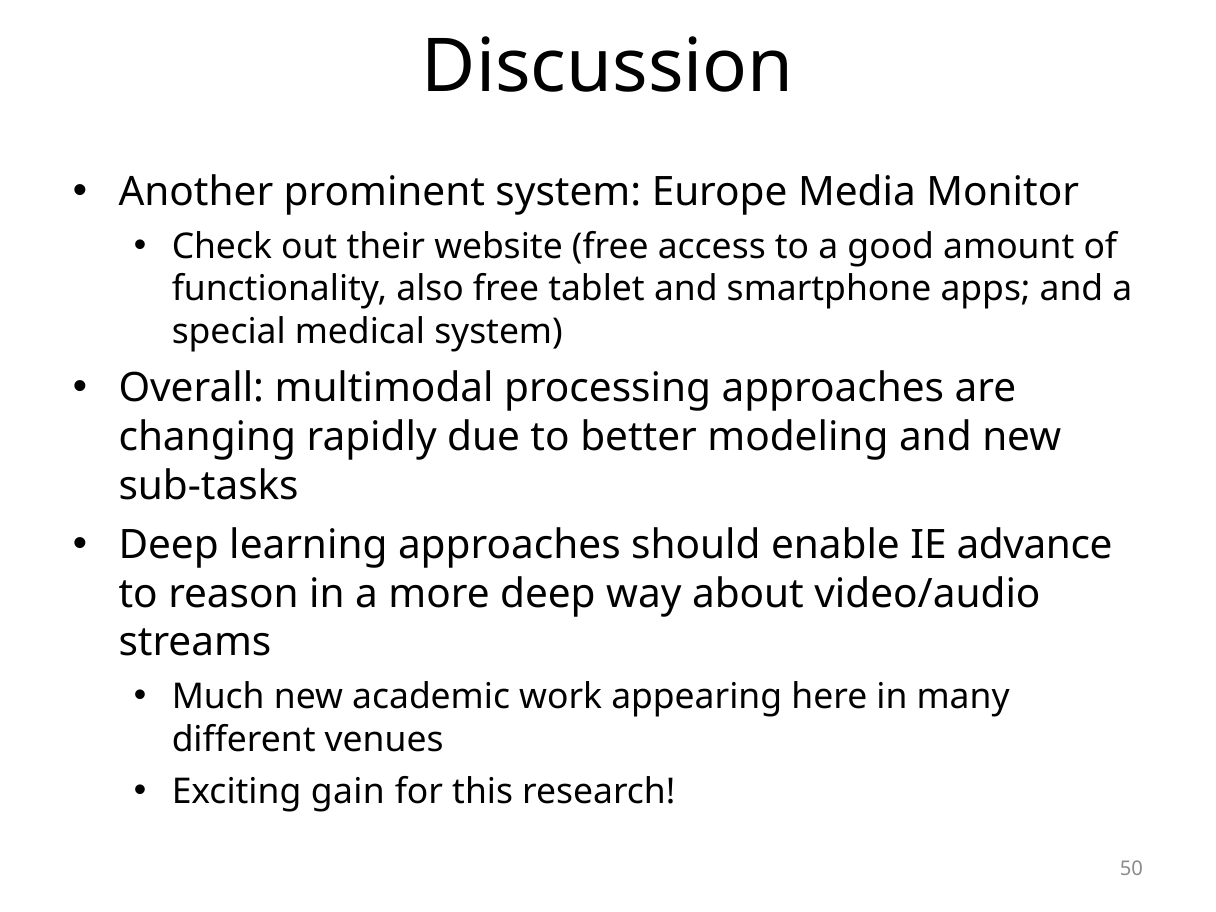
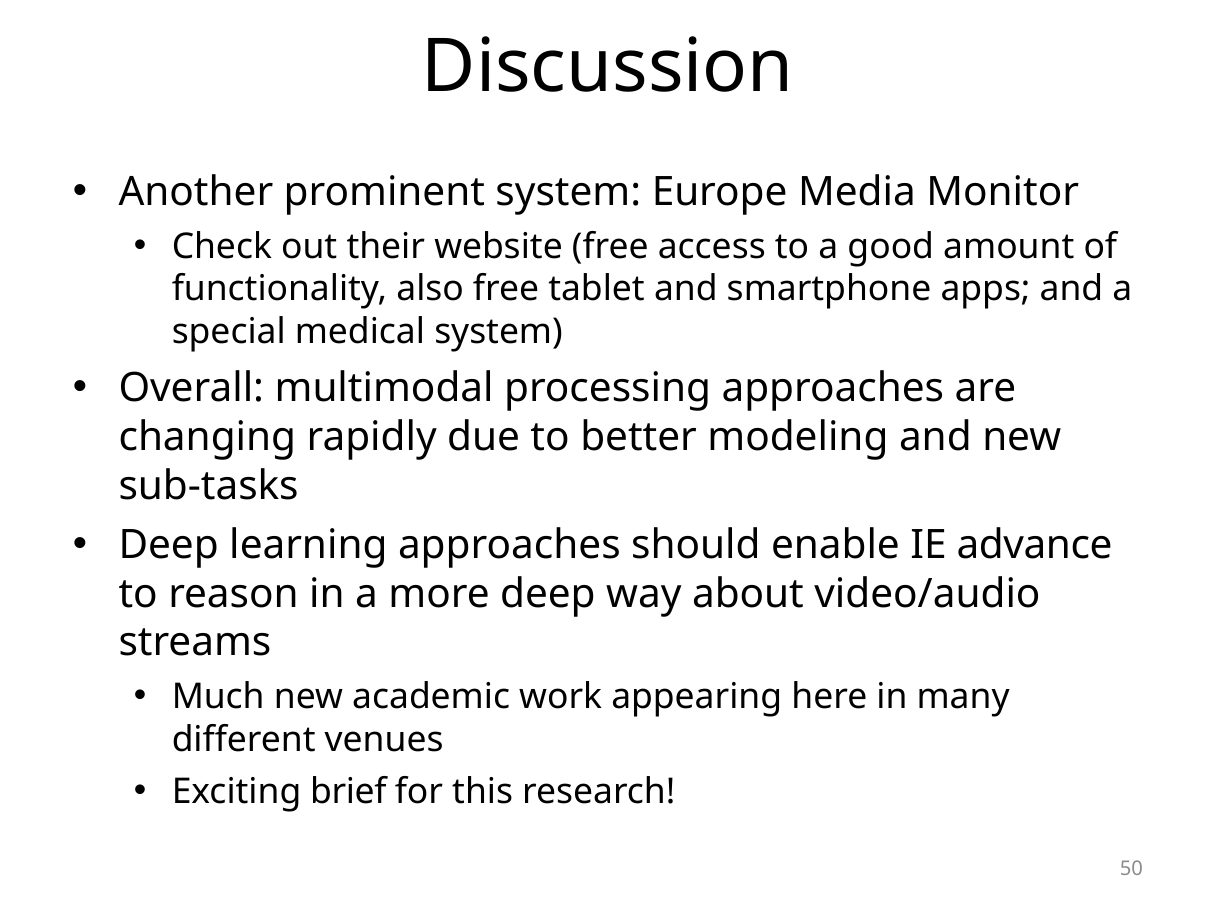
gain: gain -> brief
